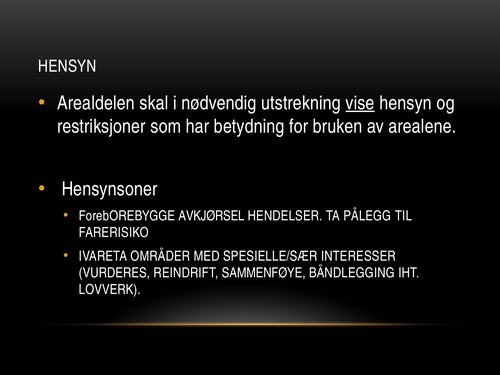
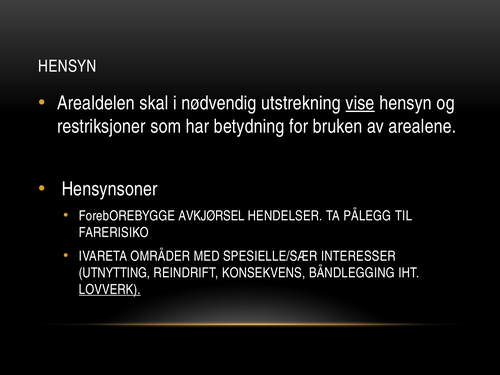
VURDERES: VURDERES -> UTNYTTING
SAMMENFØYE: SAMMENFØYE -> KONSEKVENS
LOVVERK underline: none -> present
